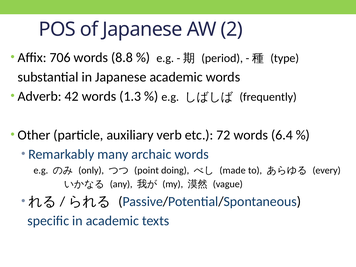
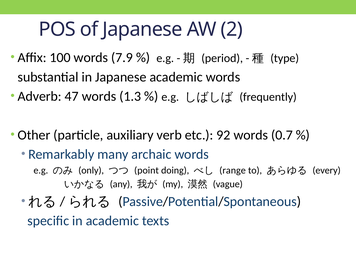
706: 706 -> 100
8.8: 8.8 -> 7.9
42: 42 -> 47
72: 72 -> 92
6.4: 6.4 -> 0.7
made: made -> range
